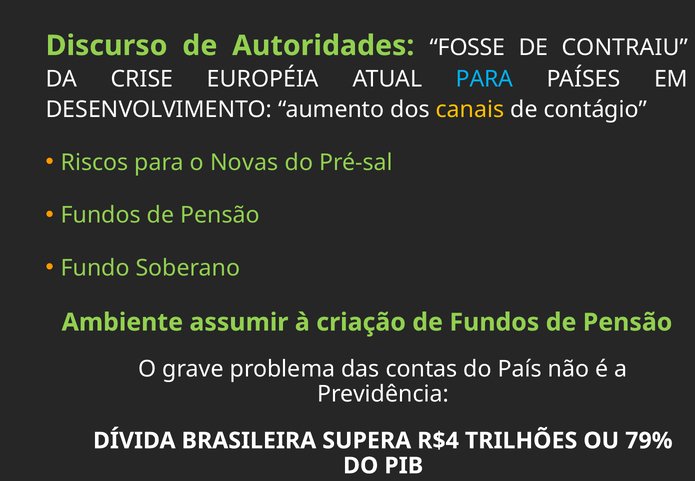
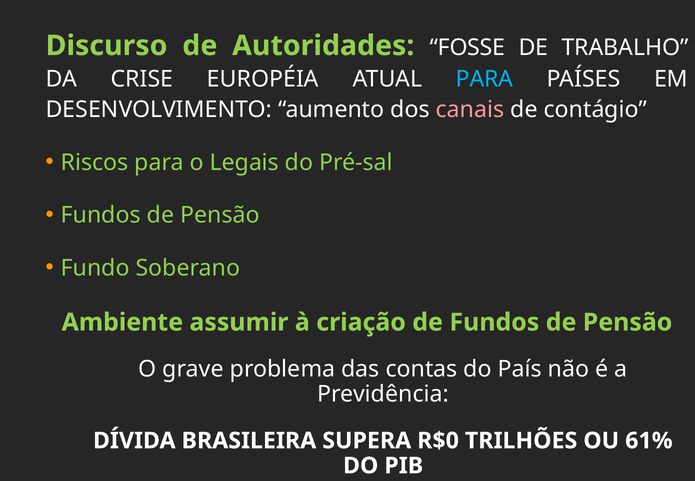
CONTRAIU: CONTRAIU -> TRABALHO
canais colour: yellow -> pink
Novas: Novas -> Legais
R$4: R$4 -> R$0
79%: 79% -> 61%
